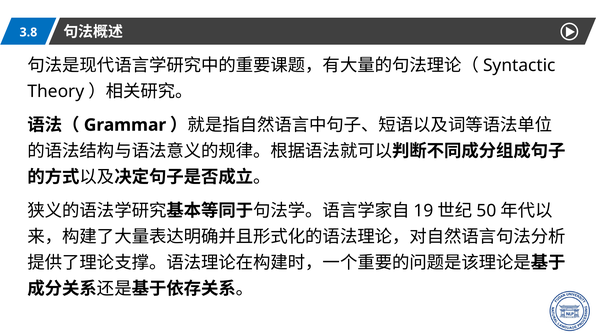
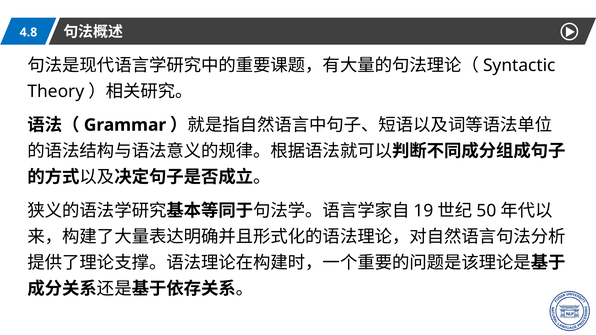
3.8: 3.8 -> 4.8
